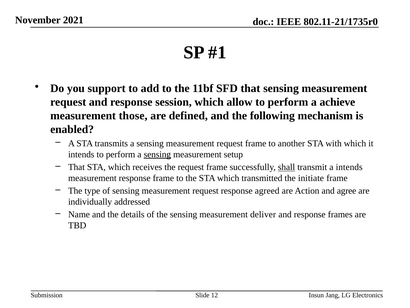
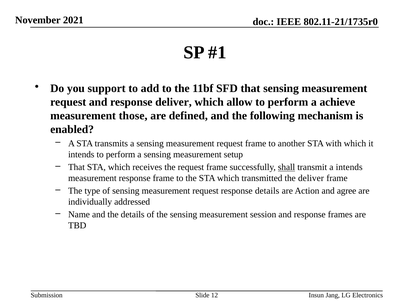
response session: session -> deliver
sensing at (157, 154) underline: present -> none
the initiate: initiate -> deliver
response agreed: agreed -> details
deliver: deliver -> session
